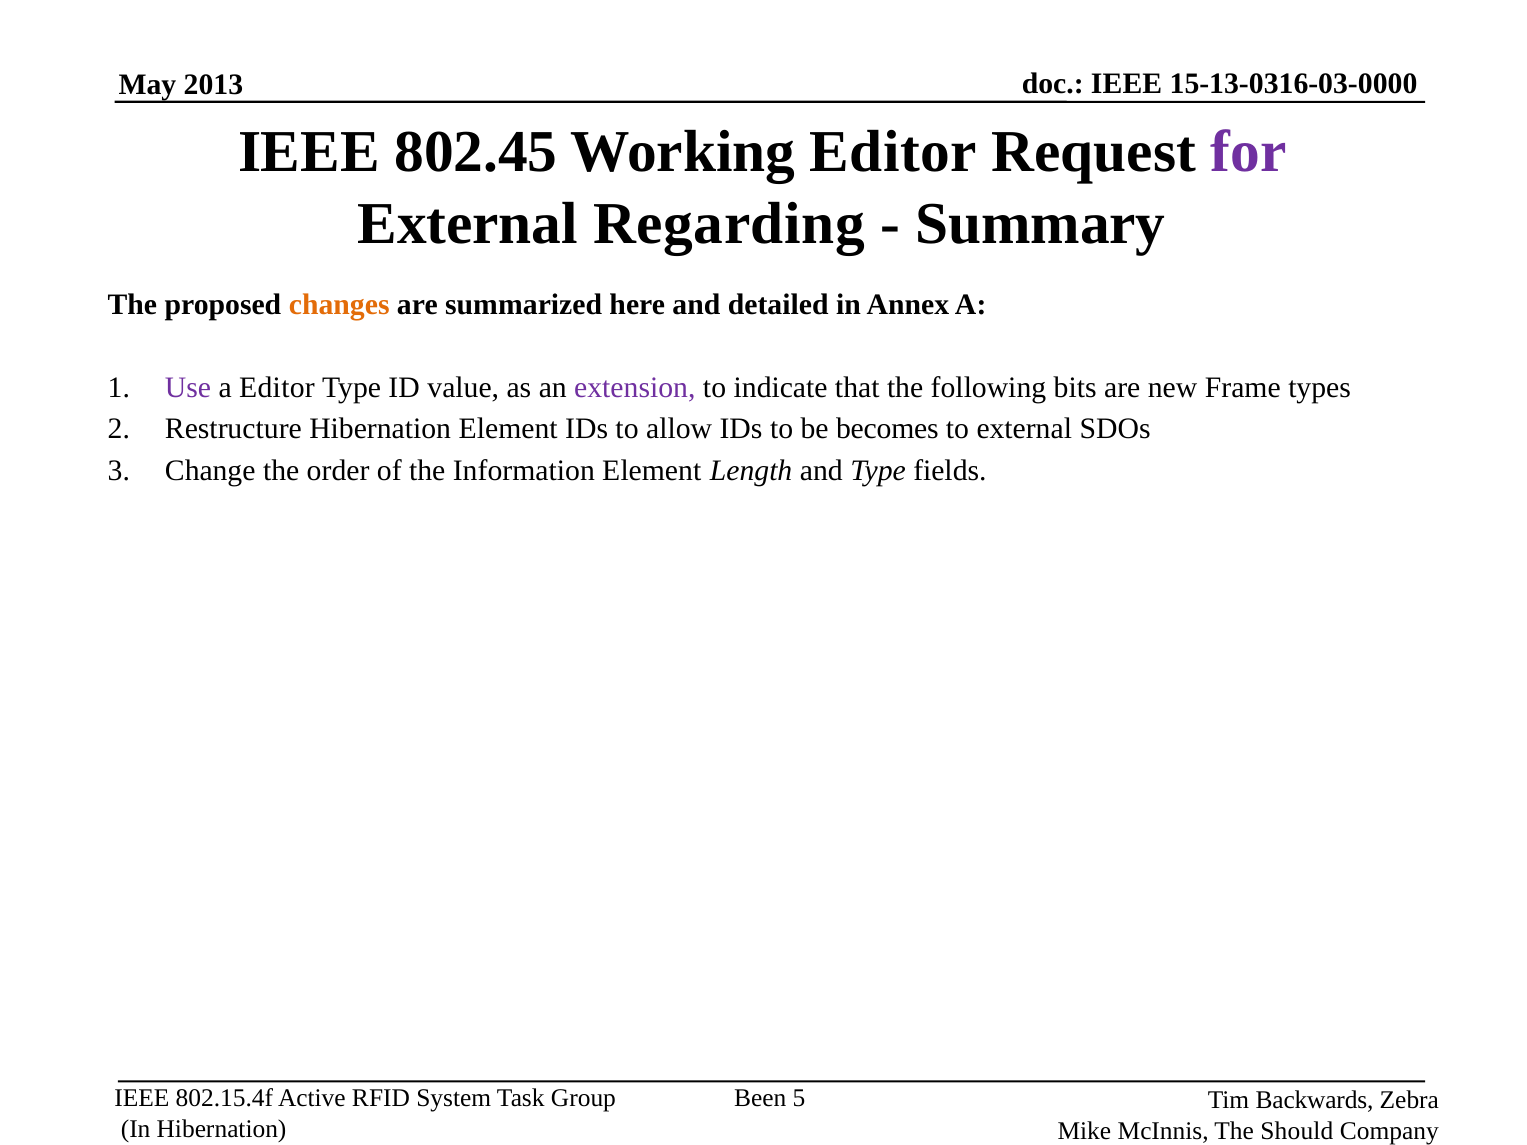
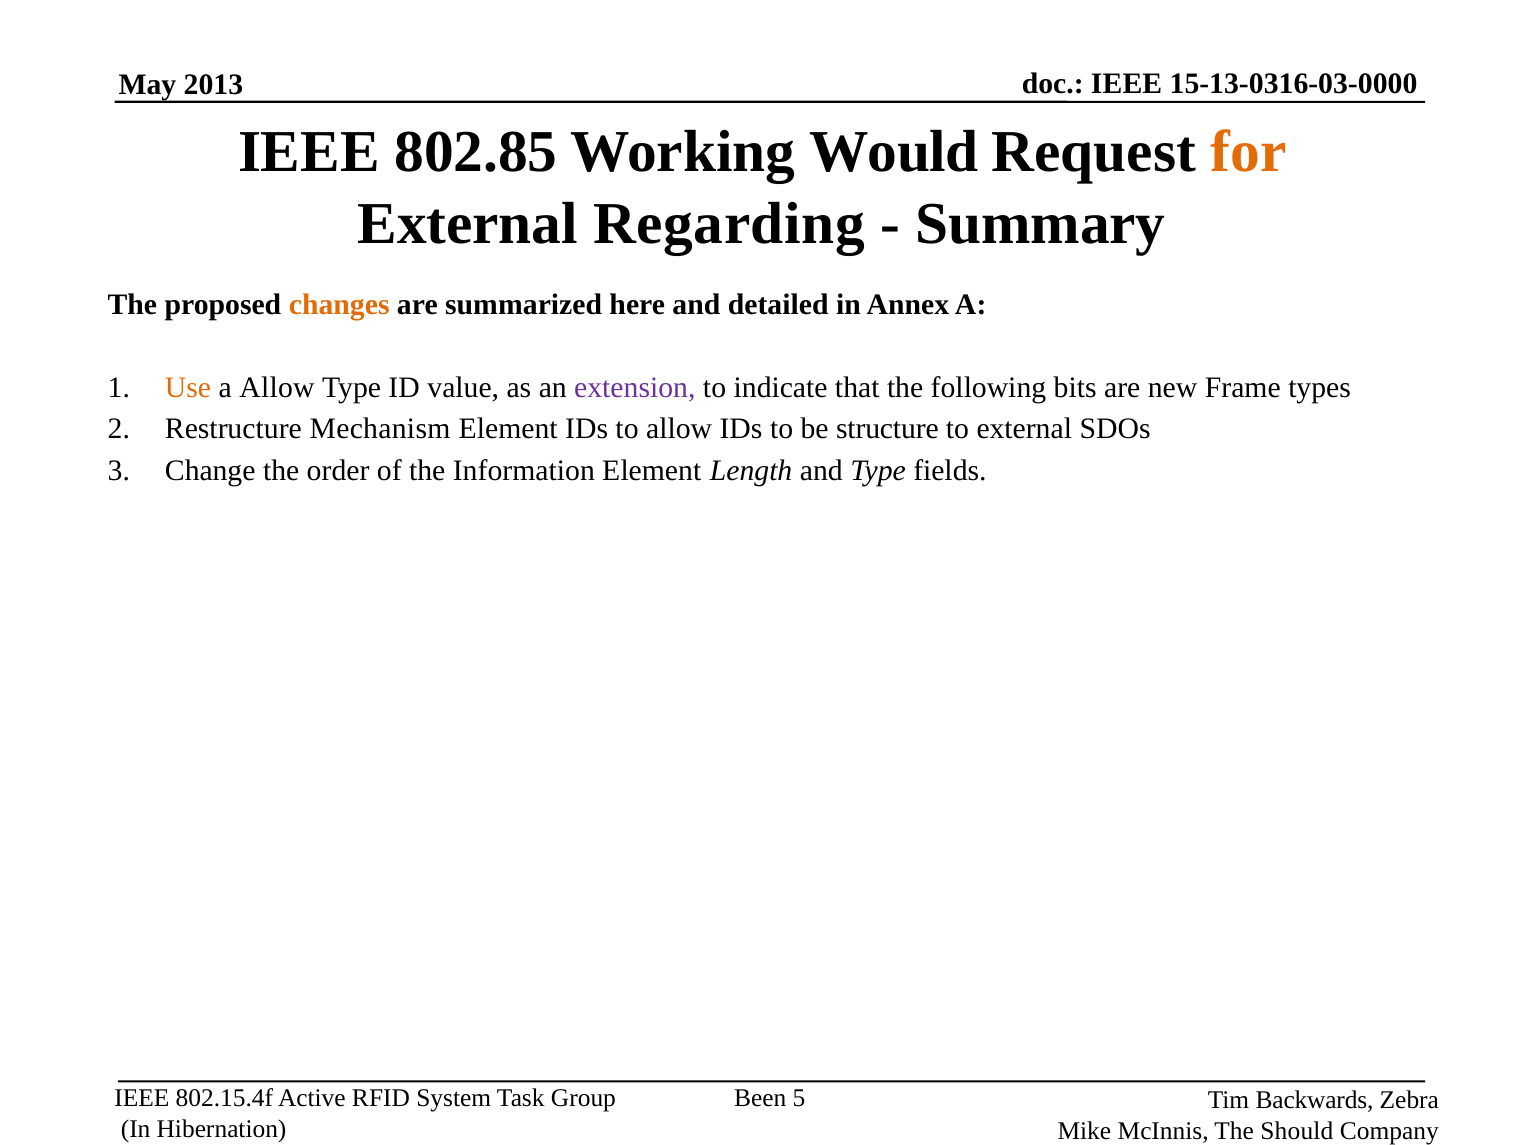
802.45: 802.45 -> 802.85
Working Editor: Editor -> Would
for colour: purple -> orange
Use colour: purple -> orange
a Editor: Editor -> Allow
Restructure Hibernation: Hibernation -> Mechanism
becomes: becomes -> structure
